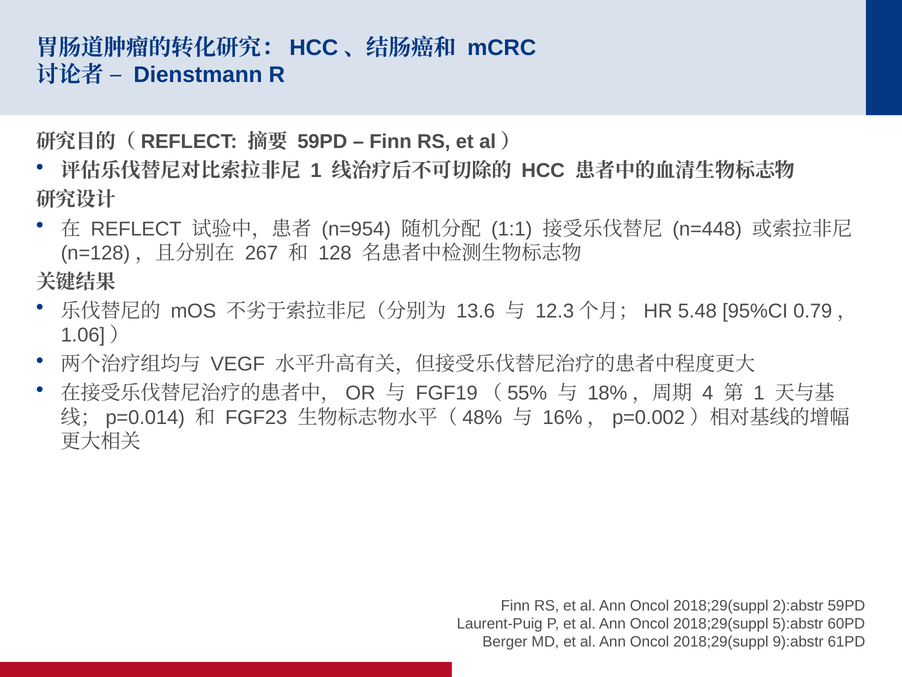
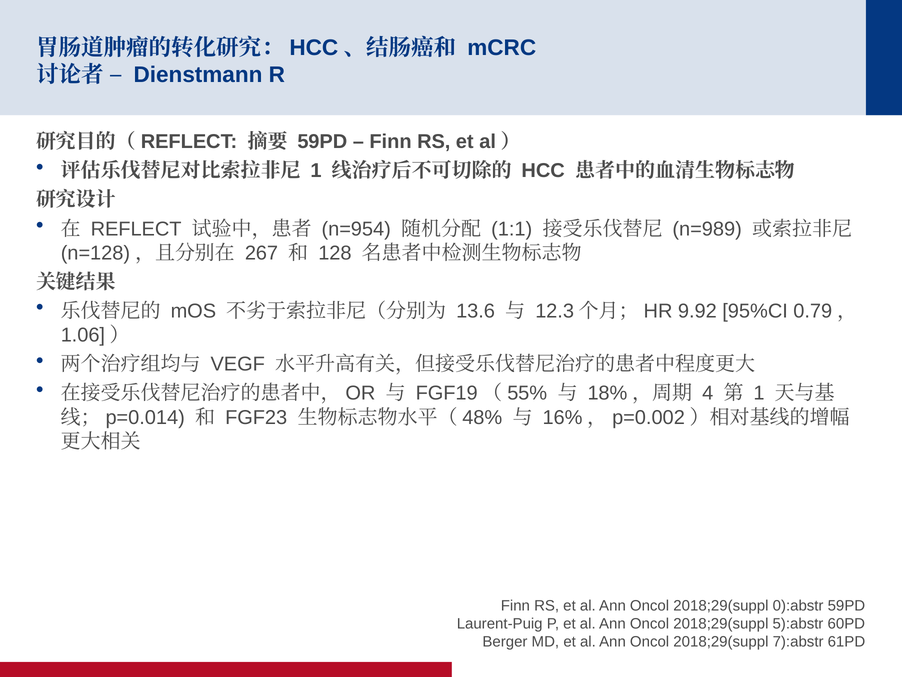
n=448: n=448 -> n=989
5.48: 5.48 -> 9.92
2):abstr: 2):abstr -> 0):abstr
9):abstr: 9):abstr -> 7):abstr
